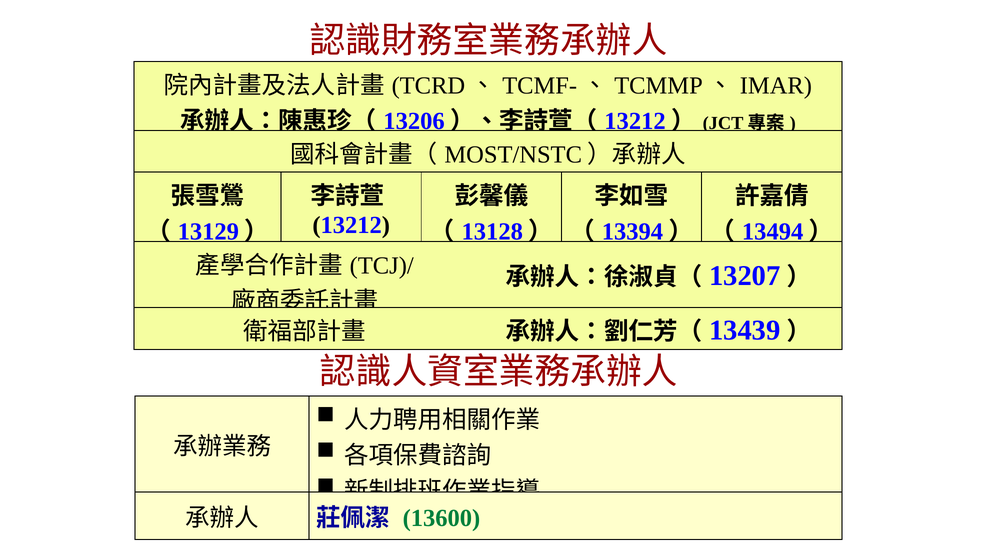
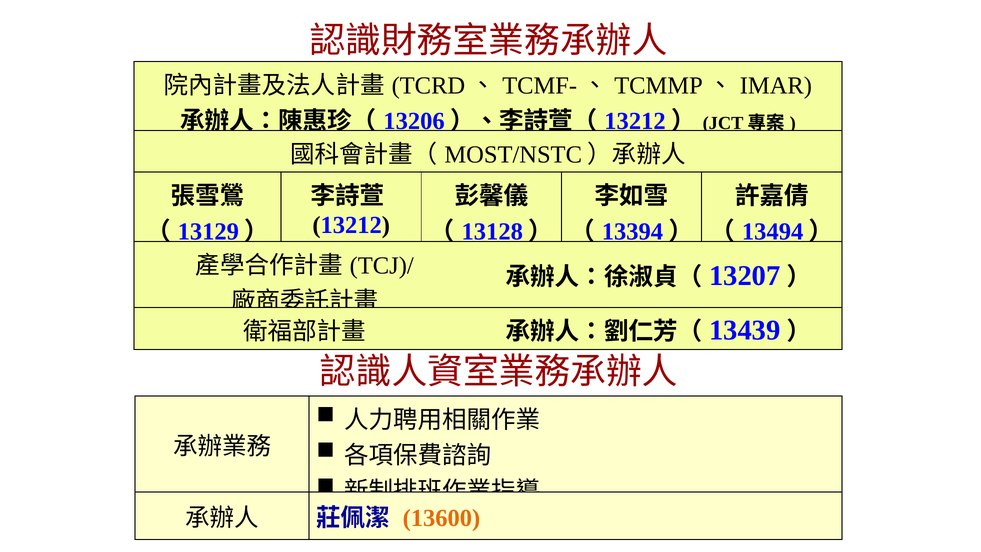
13600 colour: green -> orange
